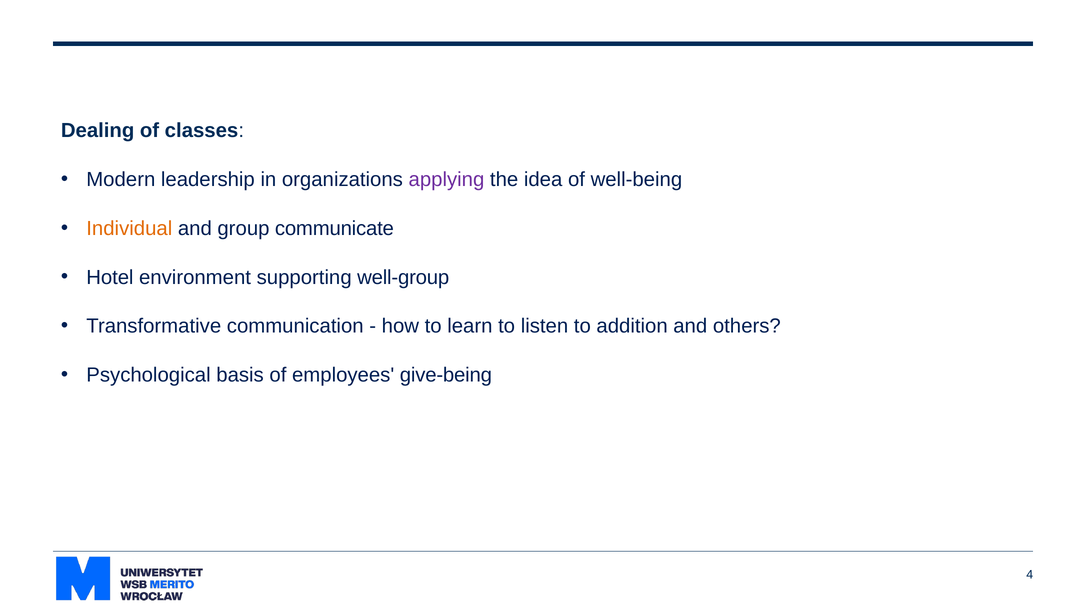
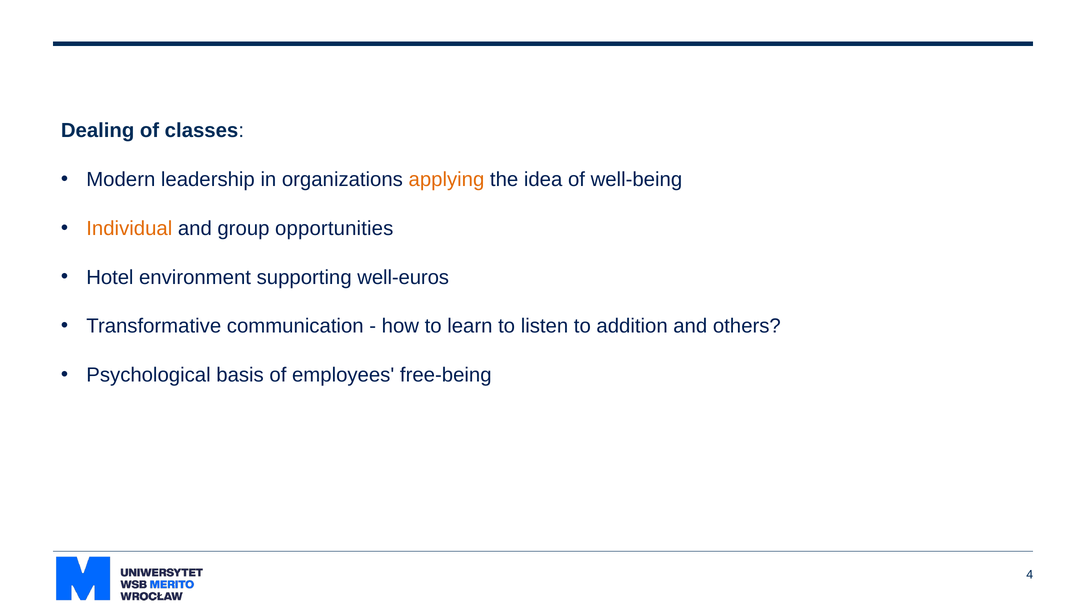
applying colour: purple -> orange
communicate: communicate -> opportunities
well-group: well-group -> well-euros
give-being: give-being -> free-being
